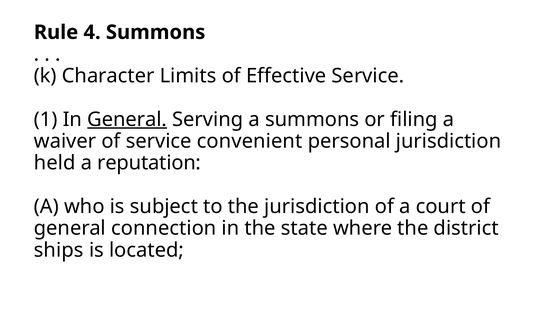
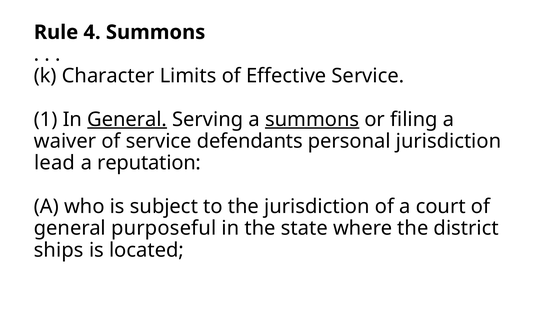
summons at (312, 119) underline: none -> present
convenient: convenient -> defendants
held: held -> lead
connection: connection -> purposeful
